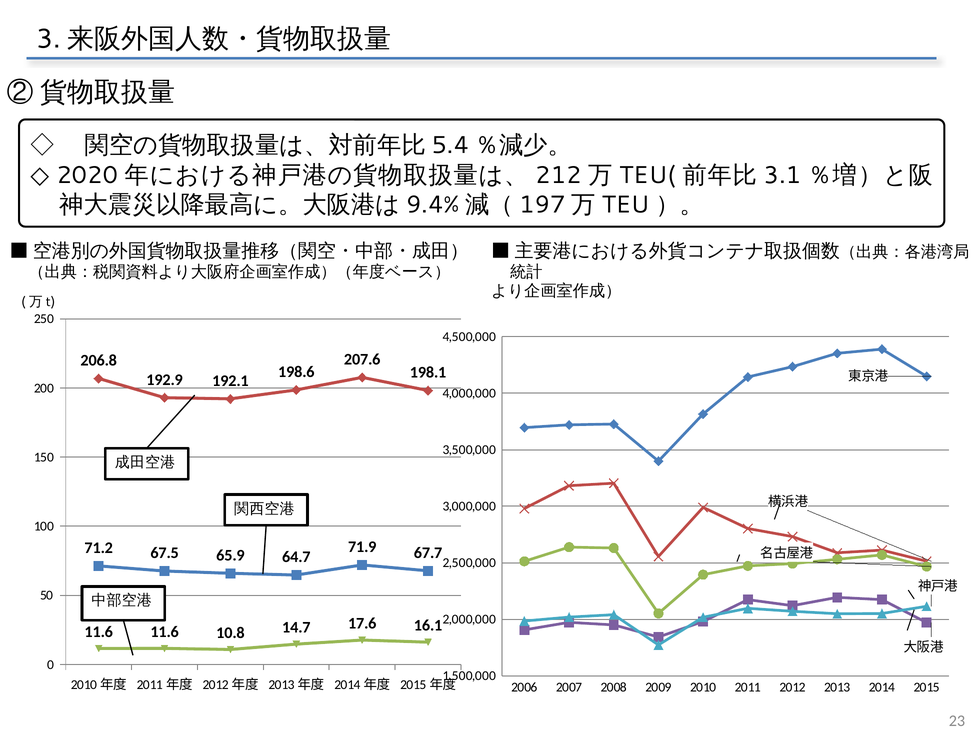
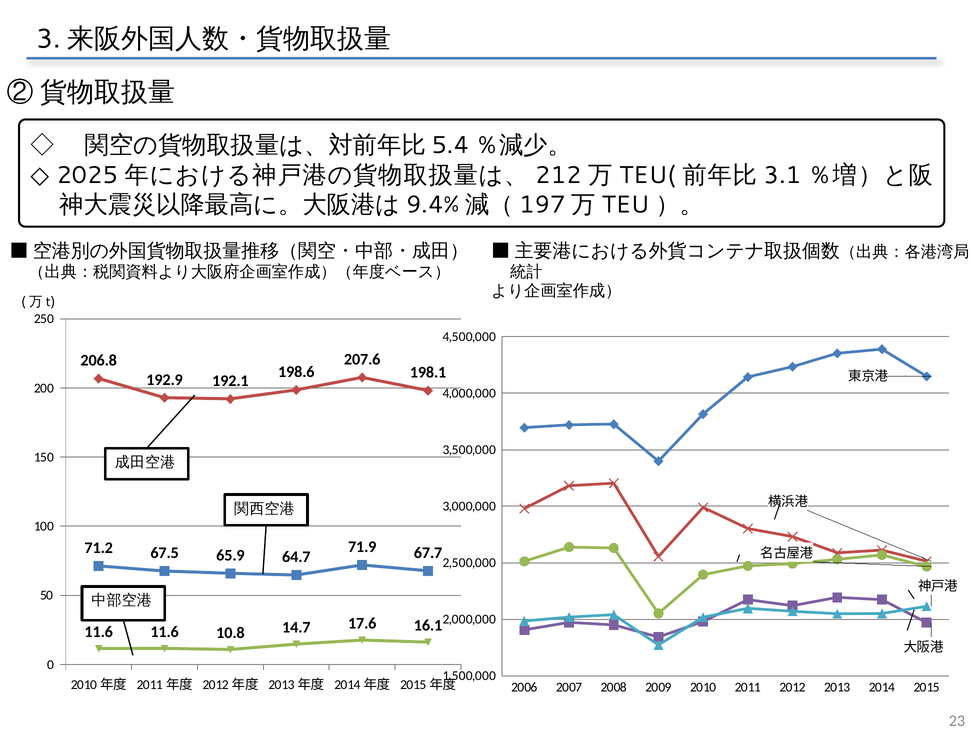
2020: 2020 -> 2025
